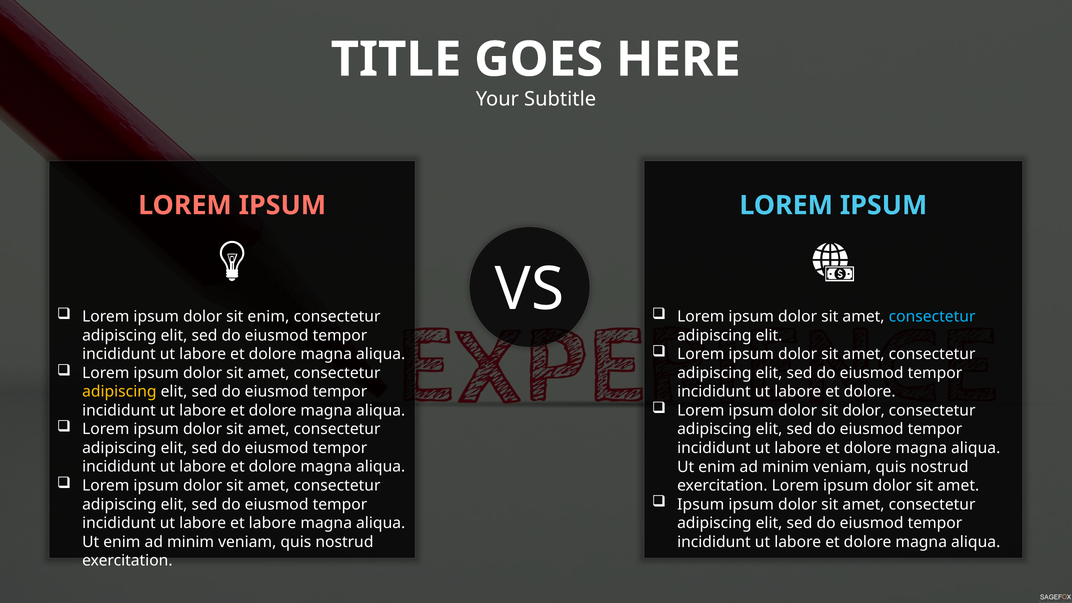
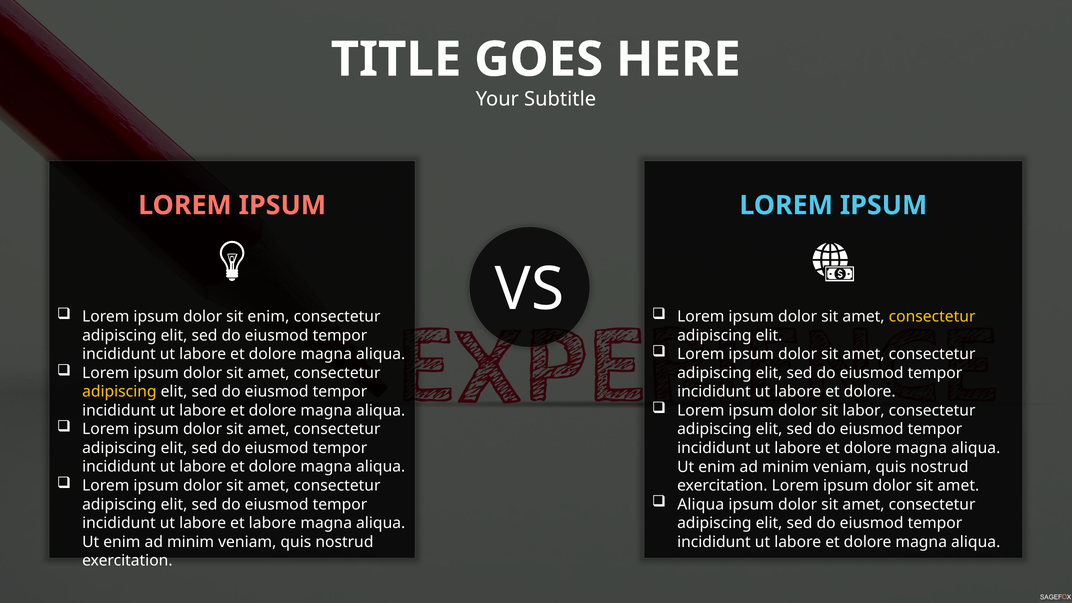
consectetur at (932, 317) colour: light blue -> yellow
sit dolor: dolor -> labor
Ipsum at (701, 504): Ipsum -> Aliqua
